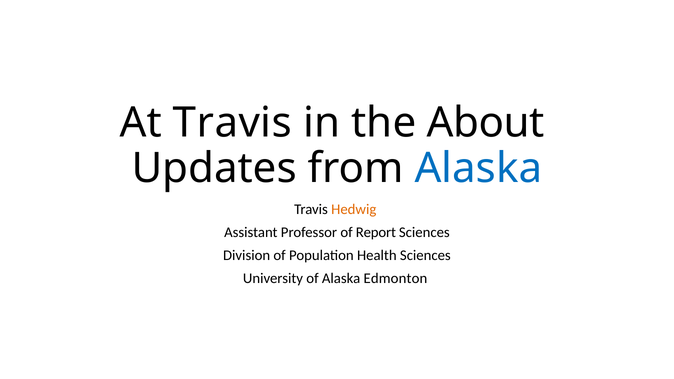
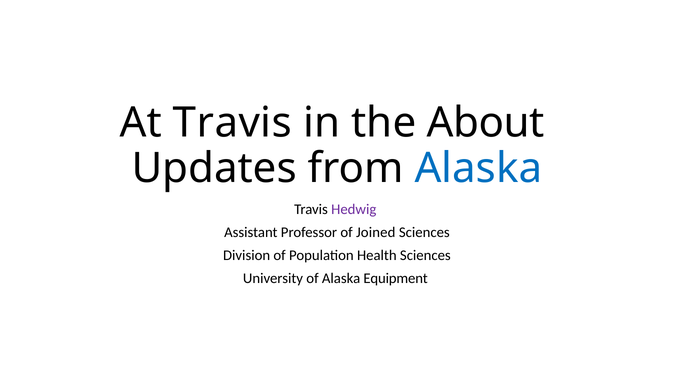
Hedwig colour: orange -> purple
Report: Report -> Joined
Edmonton: Edmonton -> Equipment
